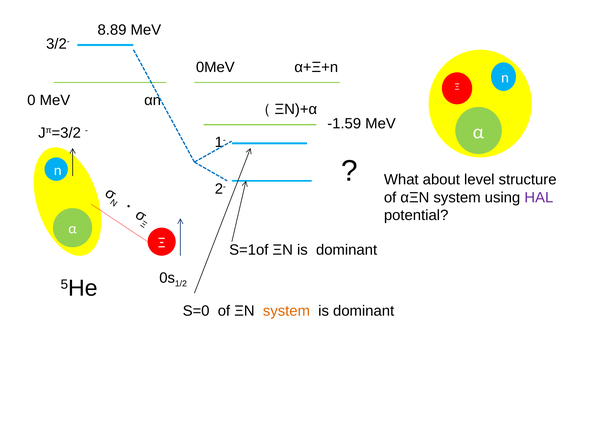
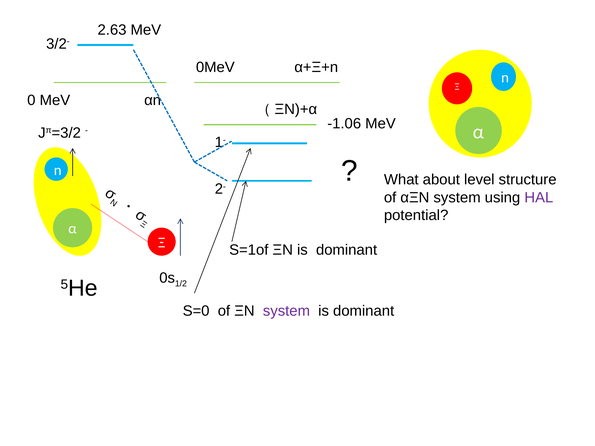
8.89: 8.89 -> 2.63
-1.59: -1.59 -> -1.06
system at (286, 311) colour: orange -> purple
